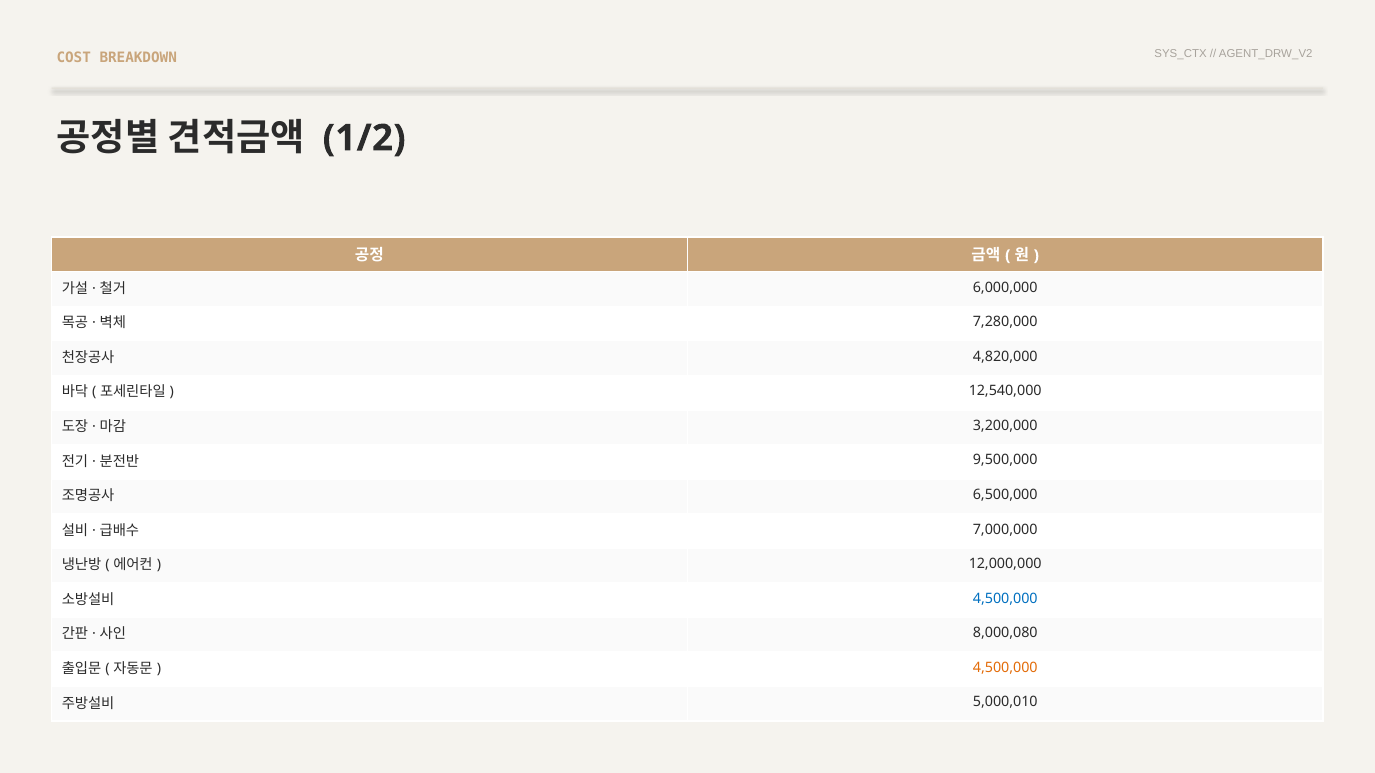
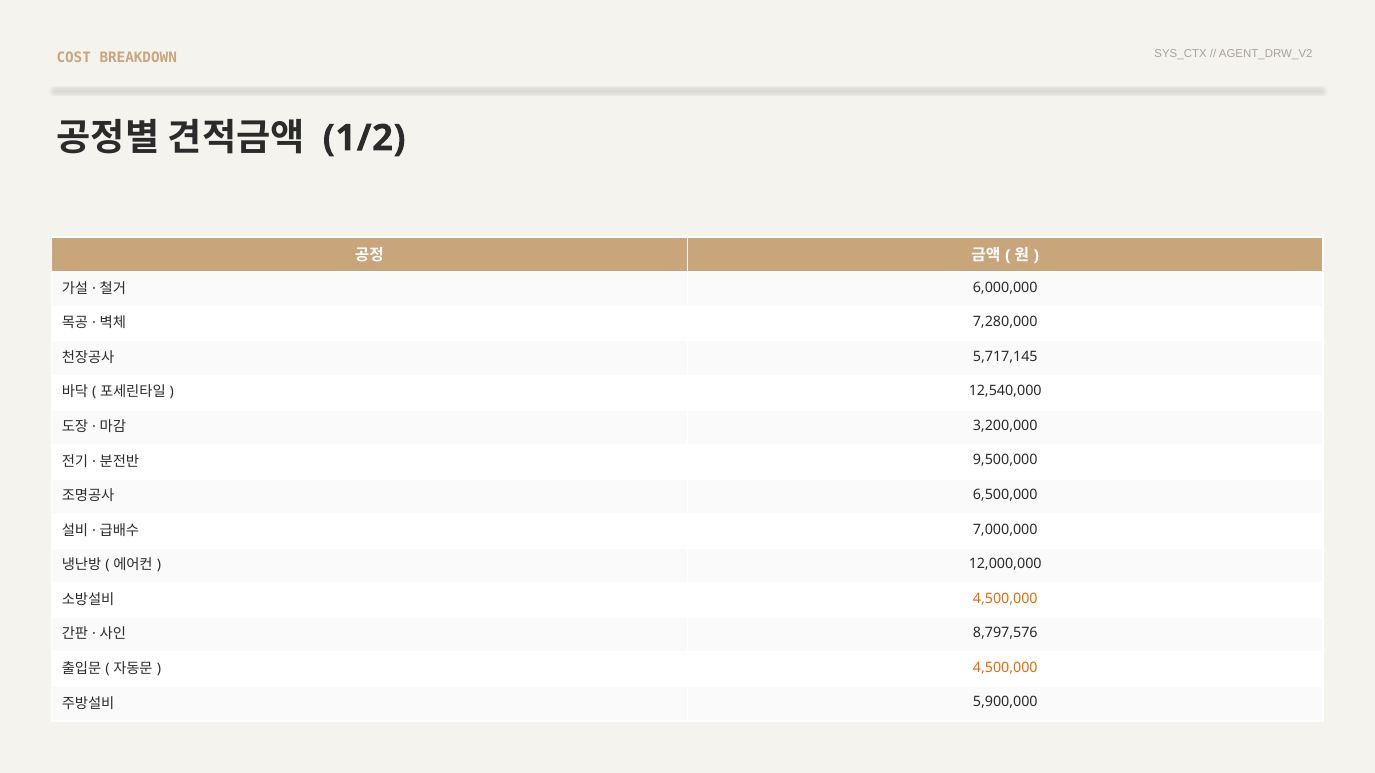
4,820,000: 4,820,000 -> 5,717,145
4,500,000 at (1005, 599) colour: blue -> orange
8,000,080: 8,000,080 -> 8,797,576
5,000,010: 5,000,010 -> 5,900,000
